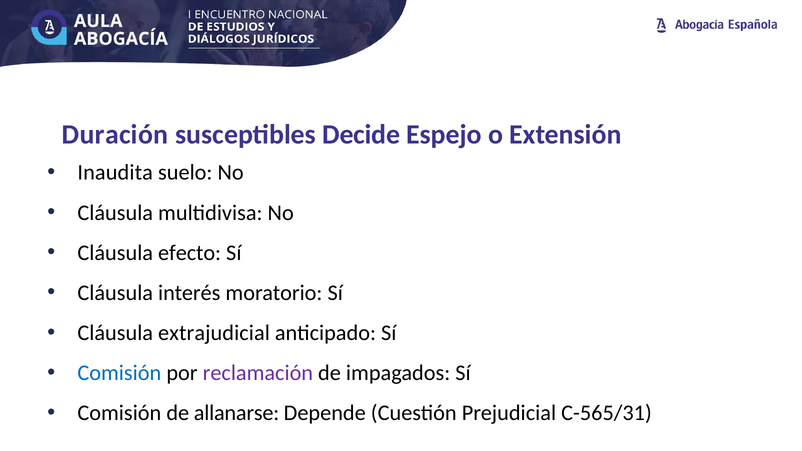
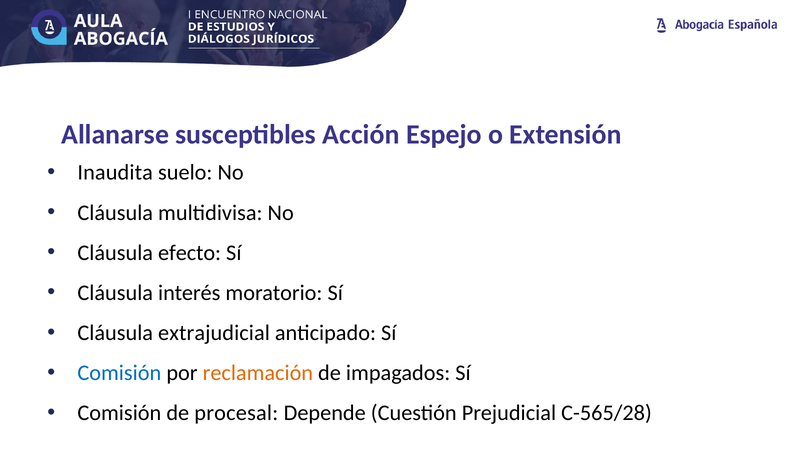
Duración: Duración -> Allanarse
Decide: Decide -> Acción
reclamación colour: purple -> orange
allanarse: allanarse -> procesal
C-565/31: C-565/31 -> C-565/28
